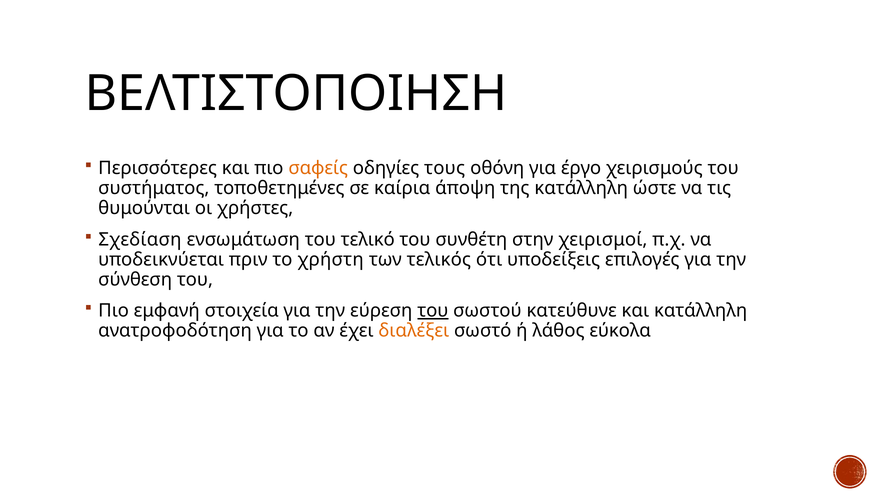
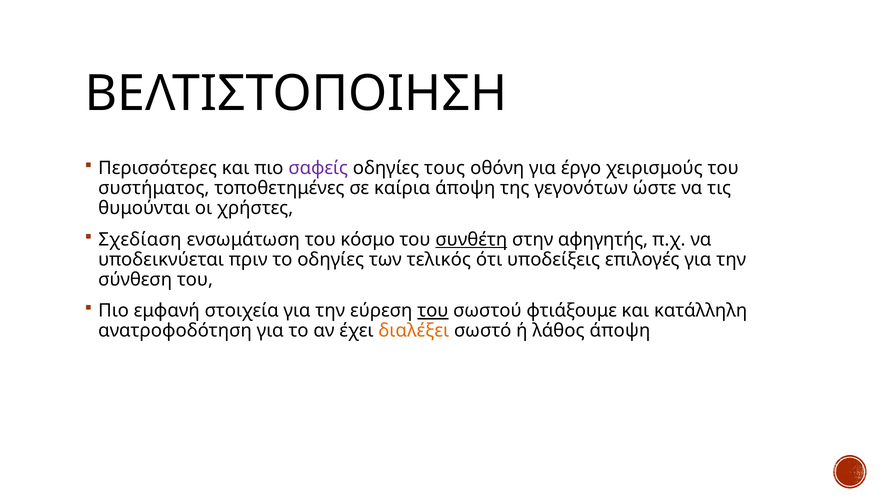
σαφείς colour: orange -> purple
της κατάλληλη: κατάλληλη -> γεγονότων
τελικό: τελικό -> κόσμο
συνθέτη underline: none -> present
χειρισμοί: χειρισμοί -> αφηγητής
το χρήστη: χρήστη -> οδηγίες
κατεύθυνε: κατεύθυνε -> φτιάξουμε
λάθος εύκολα: εύκολα -> άποψη
